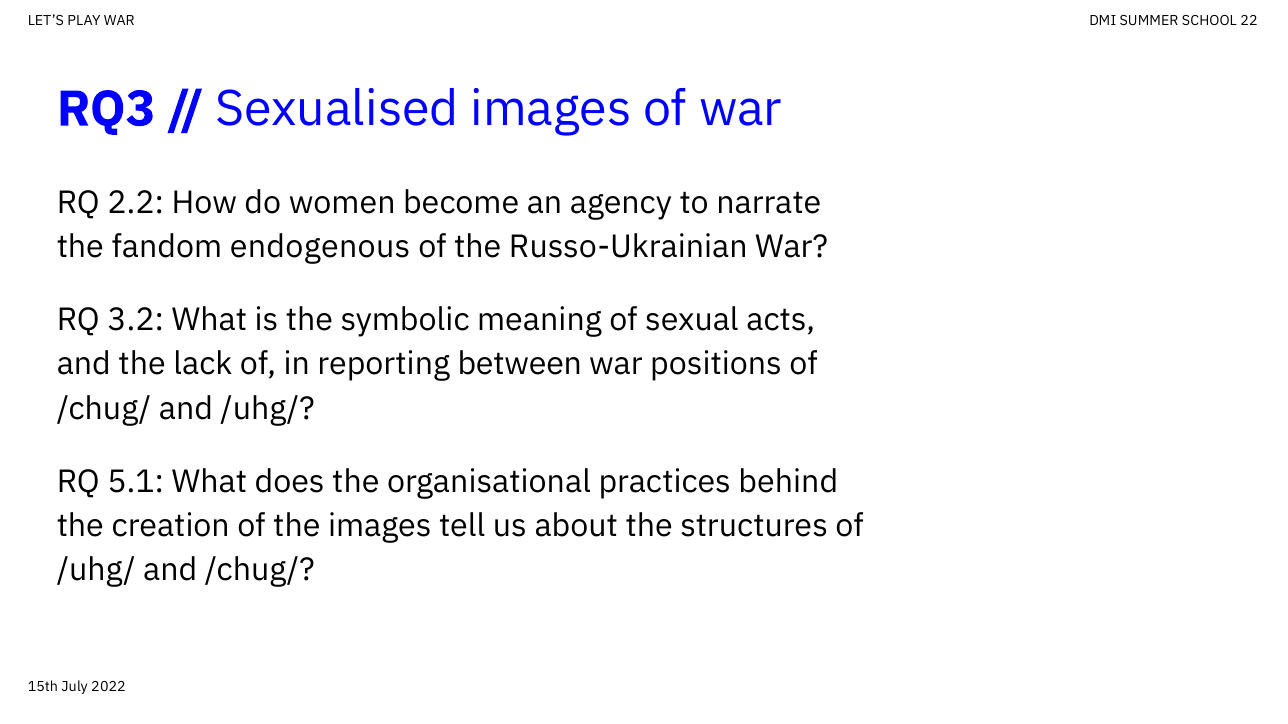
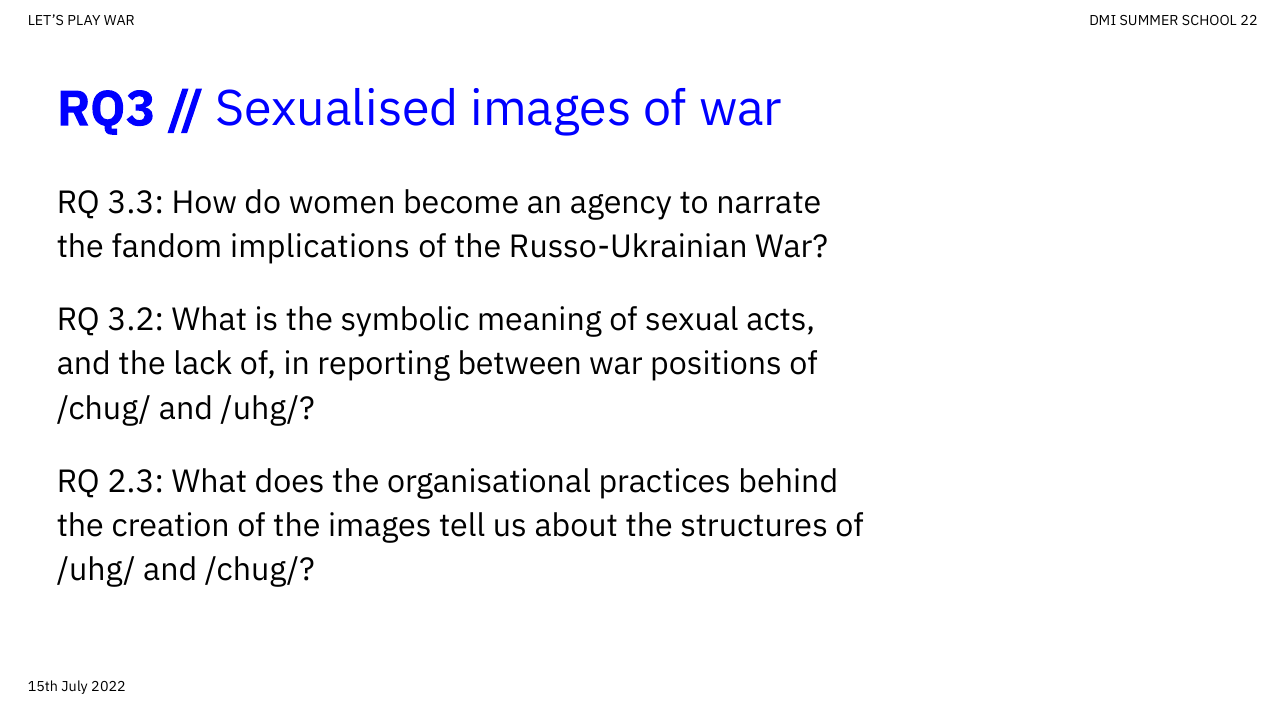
2.2: 2.2 -> 3.3
endogenous: endogenous -> implications
5.1: 5.1 -> 2.3
